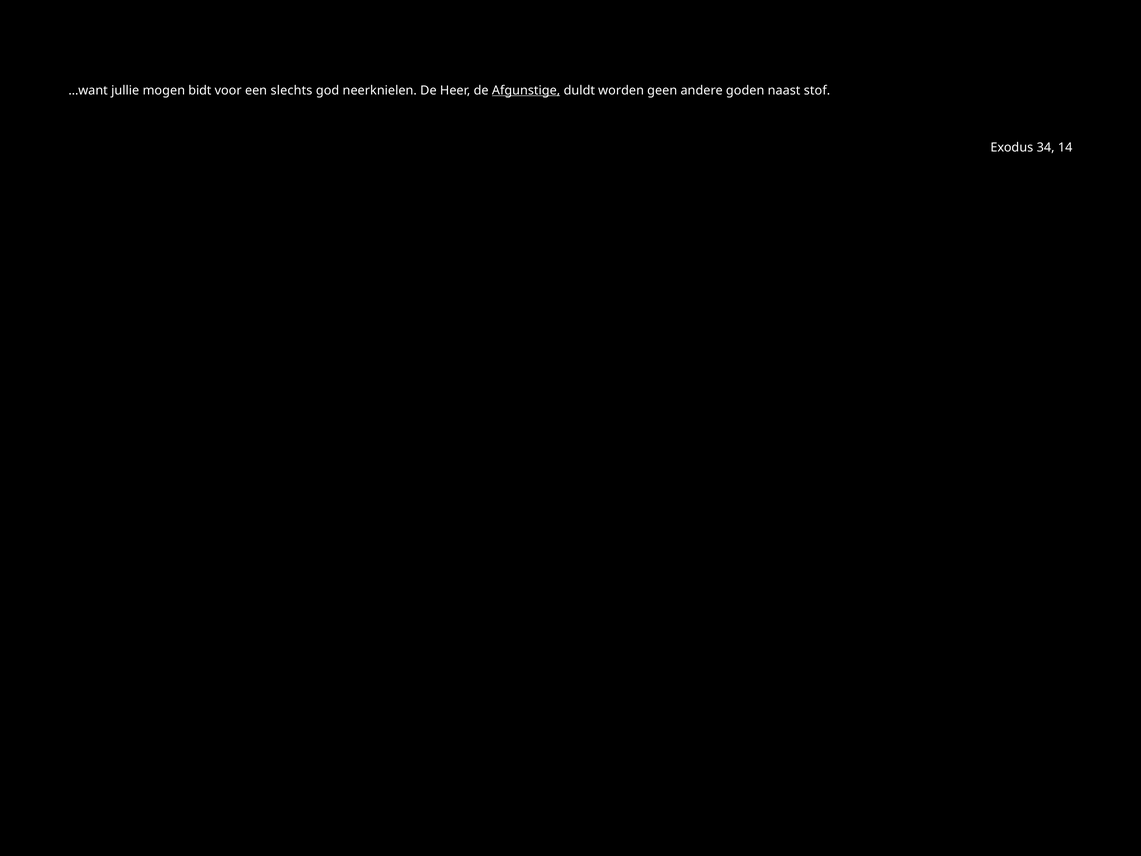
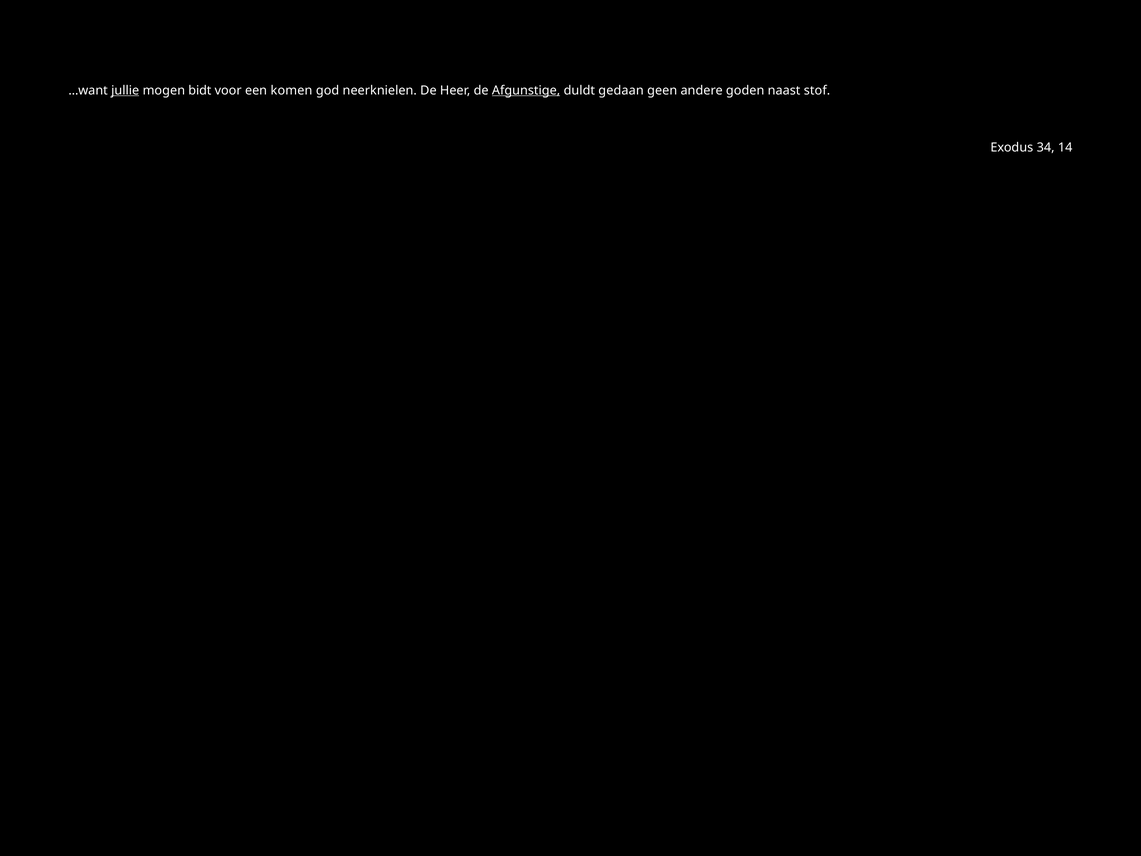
jullie underline: none -> present
slechts: slechts -> komen
worden: worden -> gedaan
